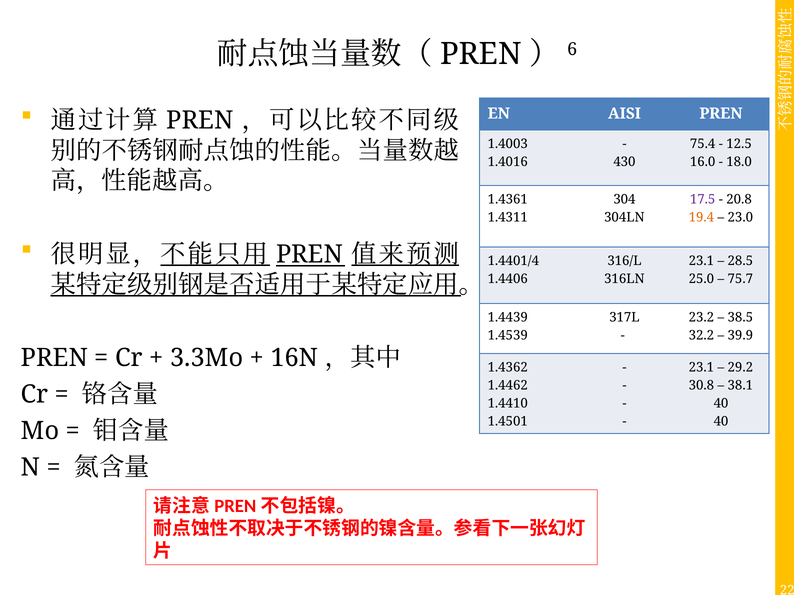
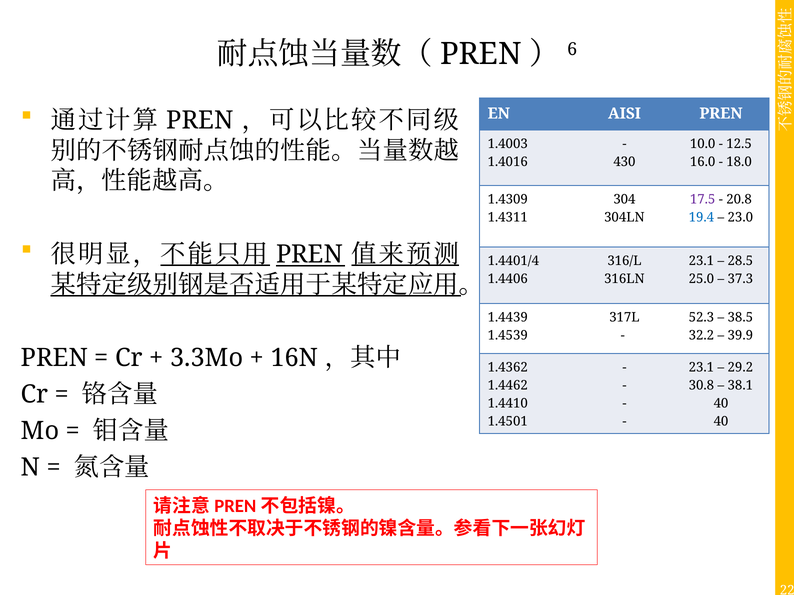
75.4: 75.4 -> 10.0
1.4361: 1.4361 -> 1.4309
19.4 colour: orange -> blue
75.7: 75.7 -> 37.3
23.2: 23.2 -> 52.3
